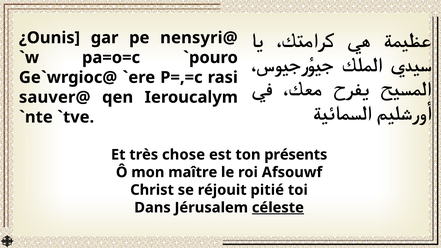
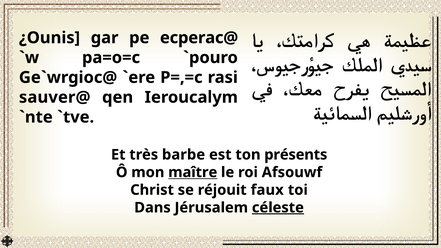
nensyri@: nensyri@ -> ecperac@
chose: chose -> barbe
maître underline: none -> present
pitié: pitié -> faux
